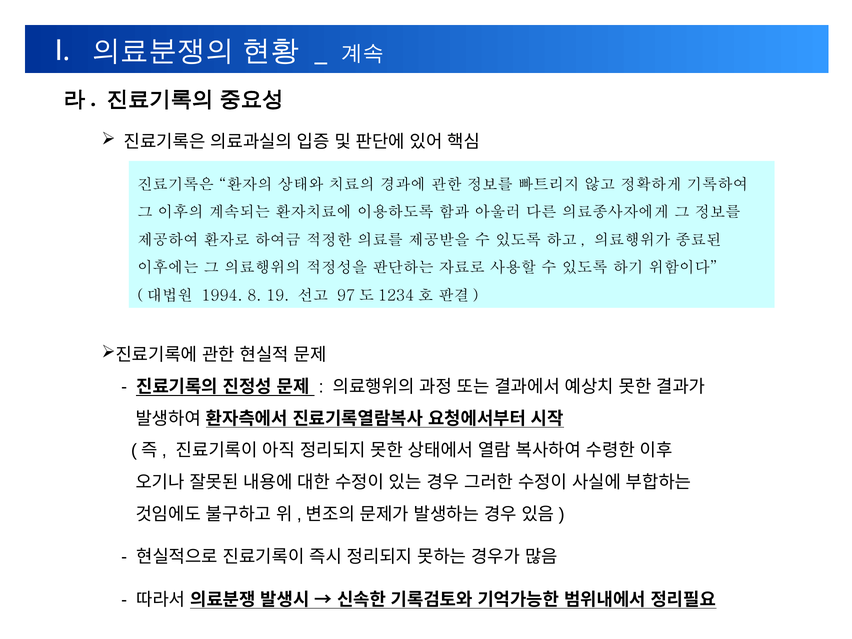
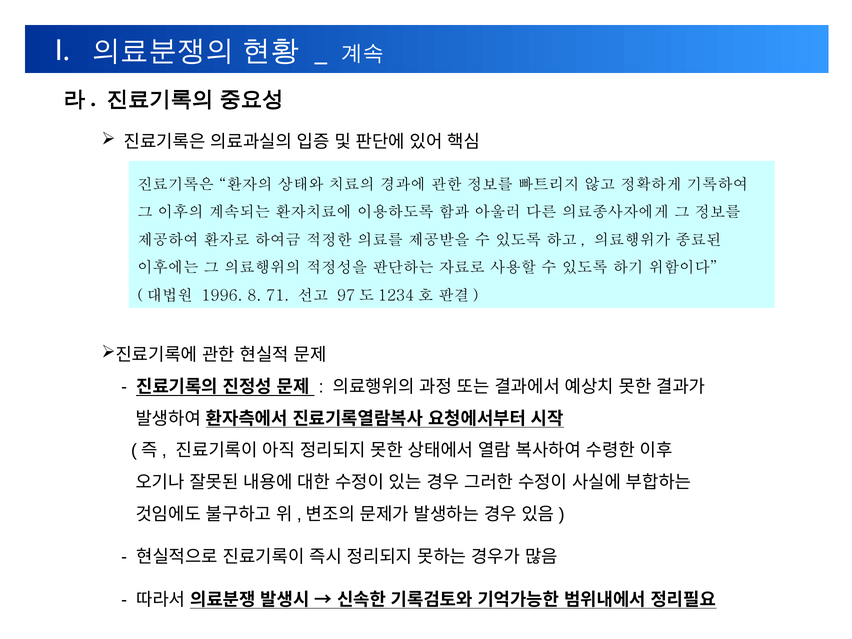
1994: 1994 -> 1996
19: 19 -> 71
